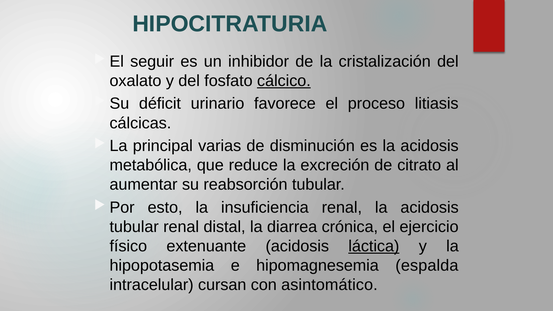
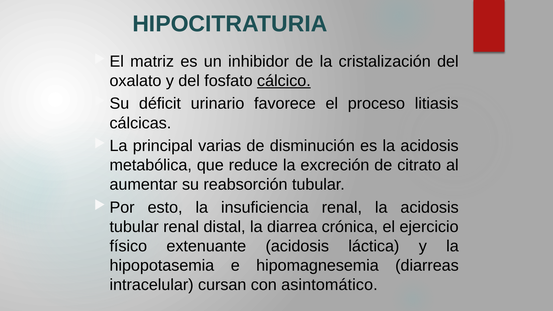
seguir: seguir -> matriz
láctica underline: present -> none
espalda: espalda -> diarreas
